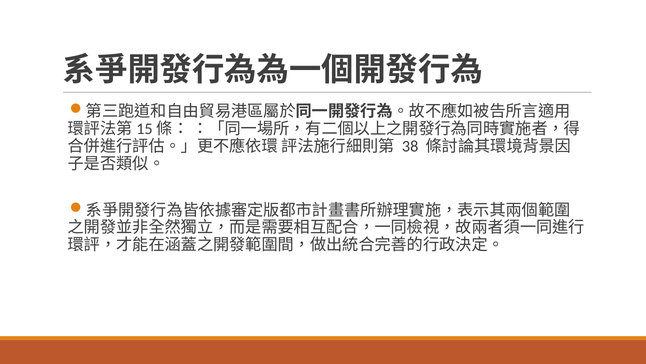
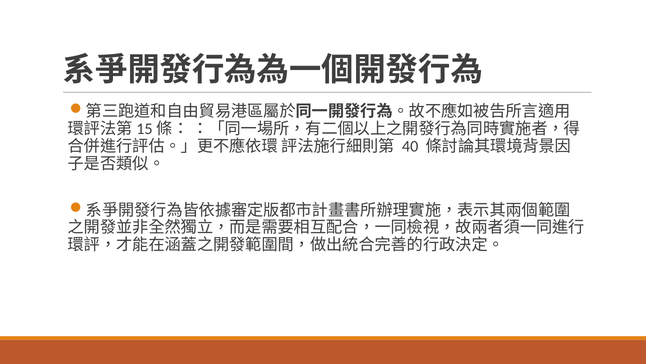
38: 38 -> 40
